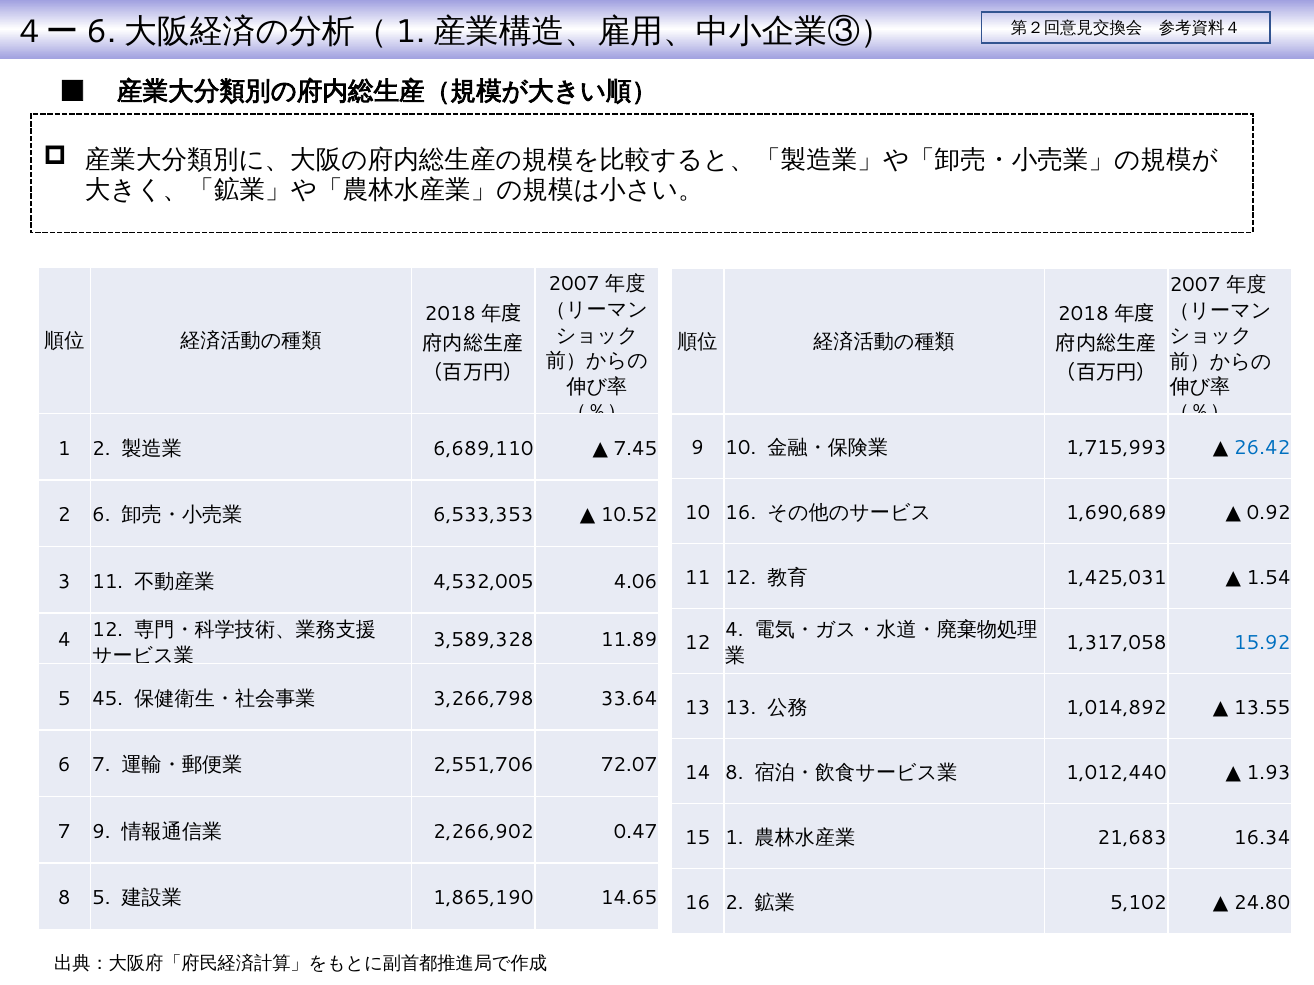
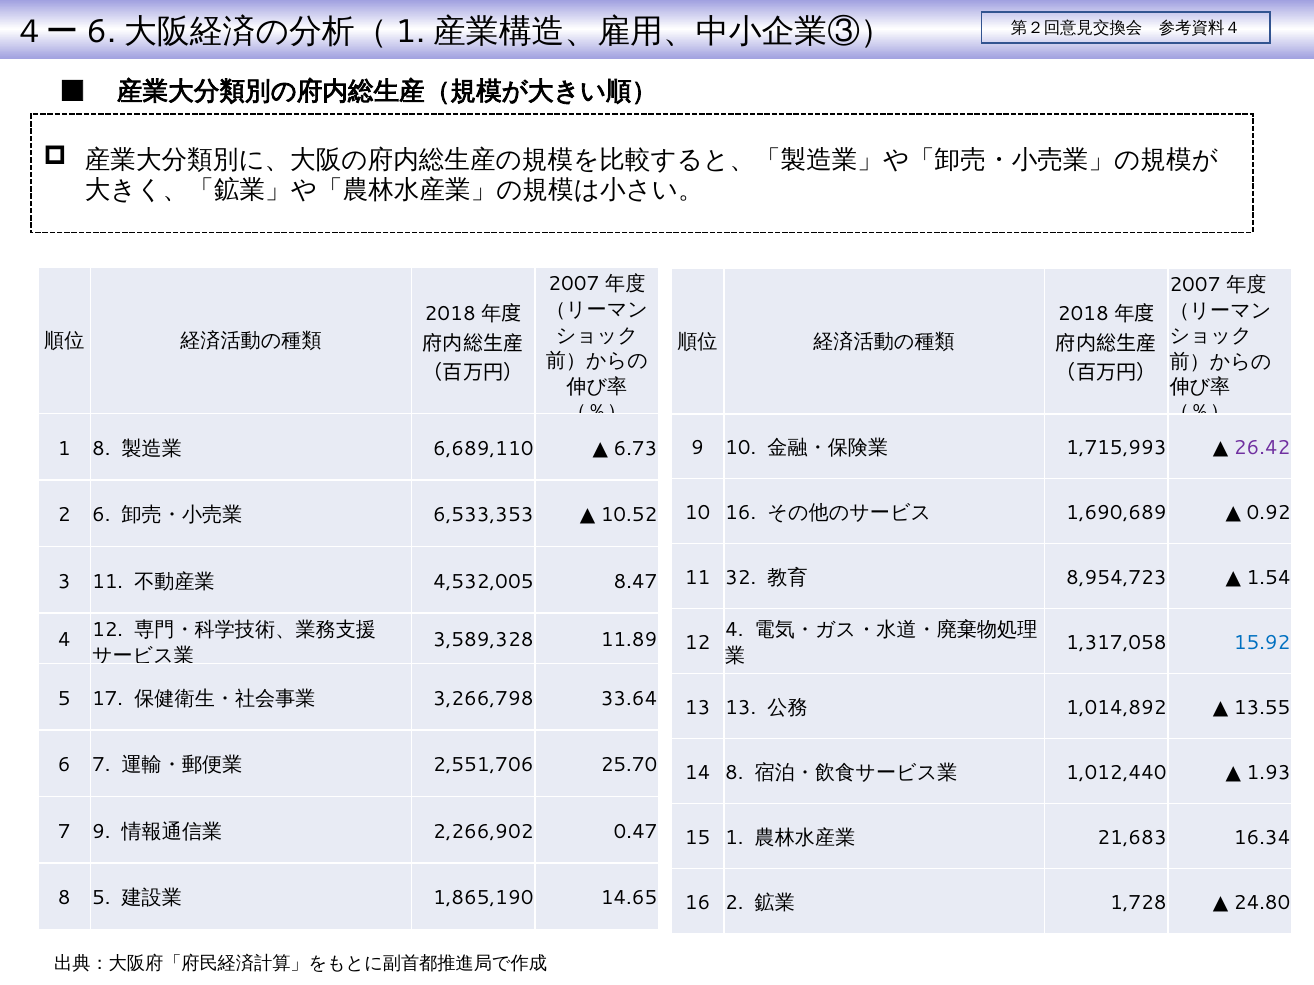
26.42 colour: blue -> purple
1 2: 2 -> 8
7.45: 7.45 -> 6.73
11 12: 12 -> 32
1,425,031: 1,425,031 -> 8,954,723
4.06: 4.06 -> 8.47
45: 45 -> 17
72.07: 72.07 -> 25.70
5,102: 5,102 -> 1,728
